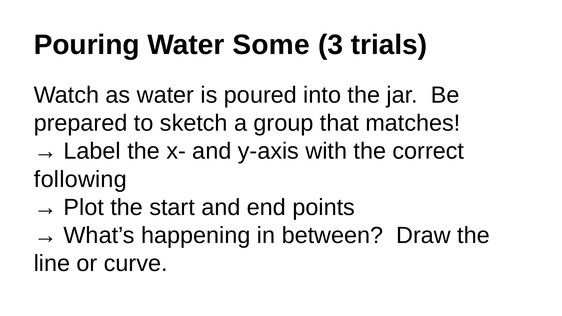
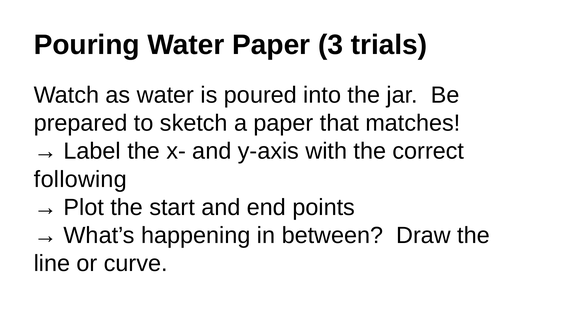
Water Some: Some -> Paper
a group: group -> paper
